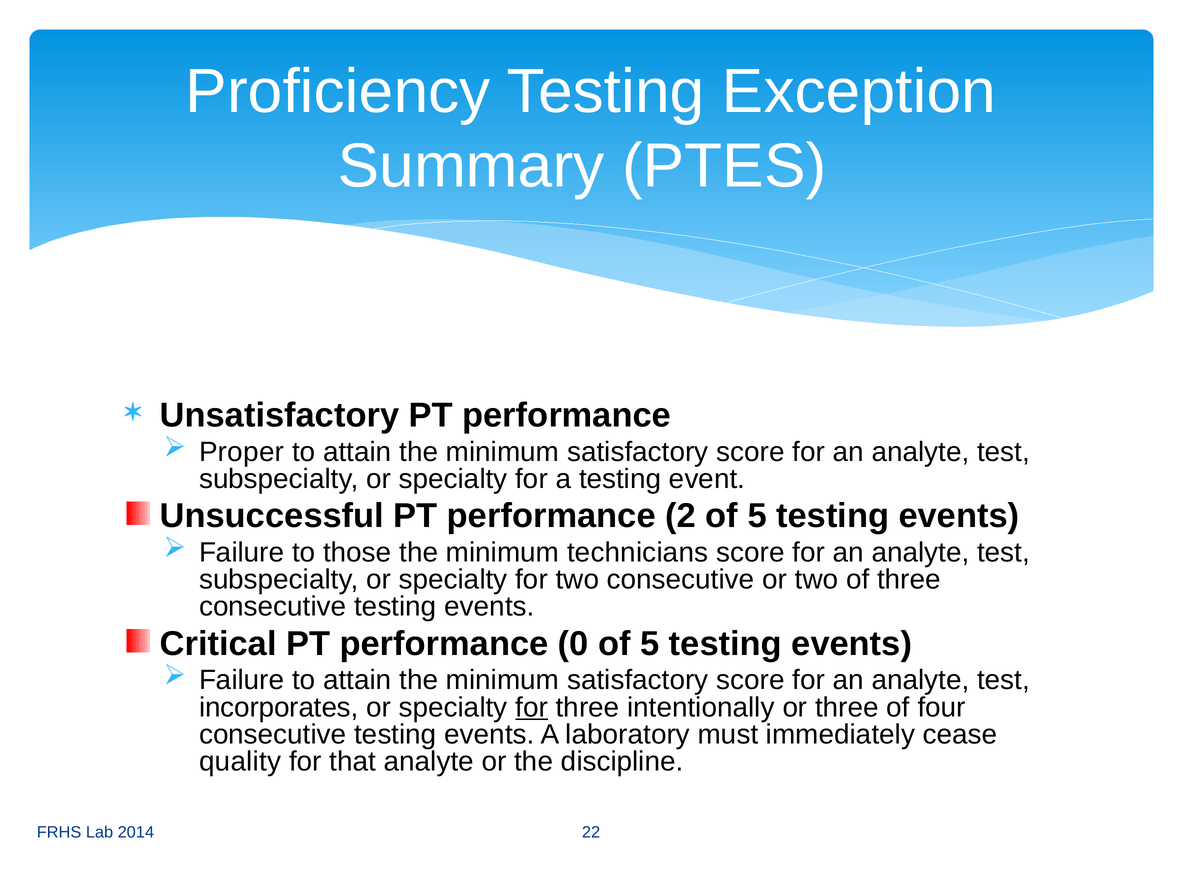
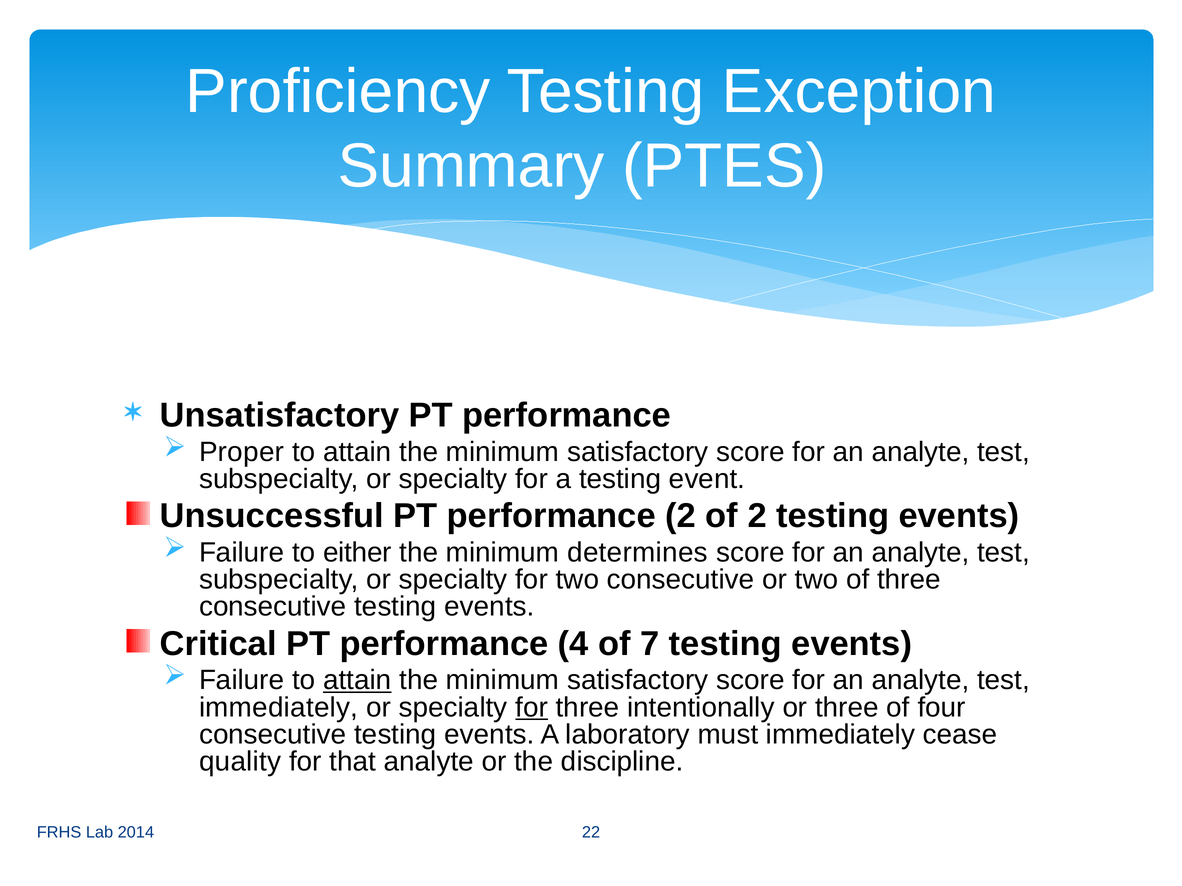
2 of 5: 5 -> 2
those: those -> either
technicians: technicians -> determines
0: 0 -> 4
5 at (650, 644): 5 -> 7
attain at (357, 681) underline: none -> present
incorporates at (279, 708): incorporates -> immediately
